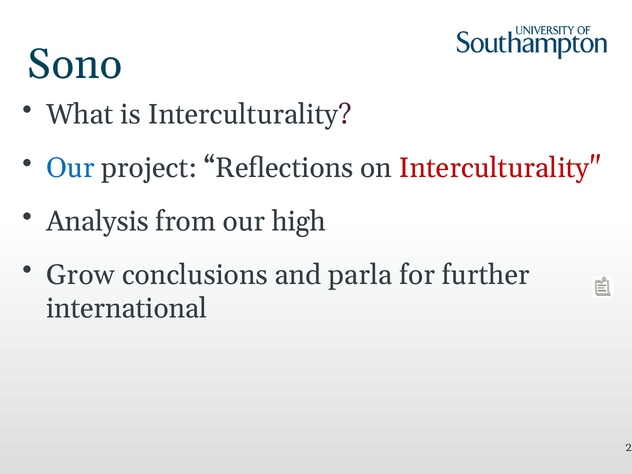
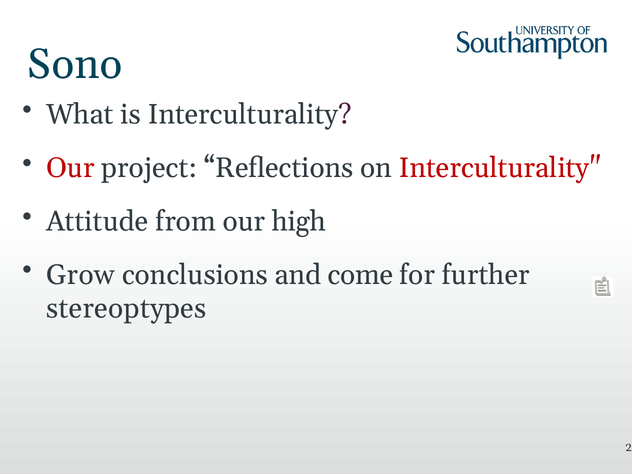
Our at (70, 168) colour: blue -> red
Analysis: Analysis -> Attitude
parla: parla -> come
international: international -> stereoptypes
